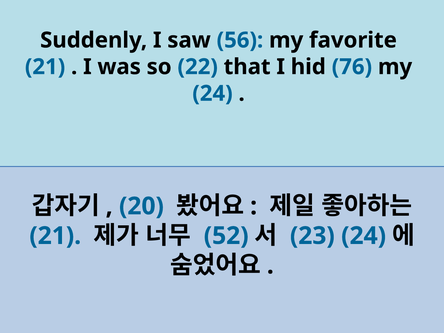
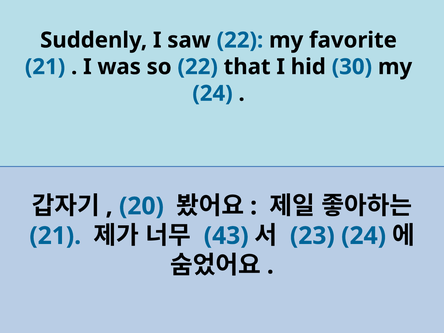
saw 56: 56 -> 22
76: 76 -> 30
52: 52 -> 43
